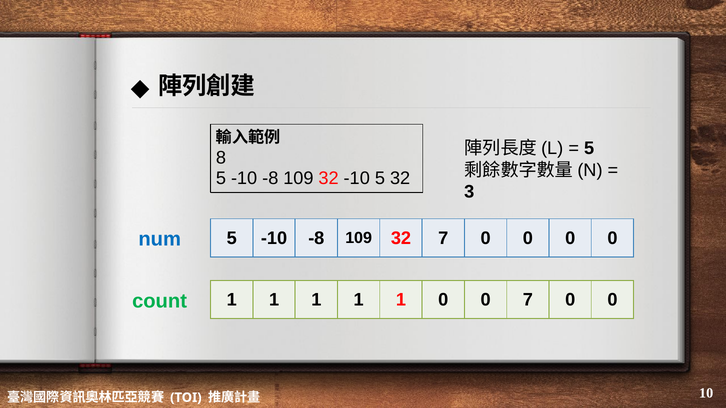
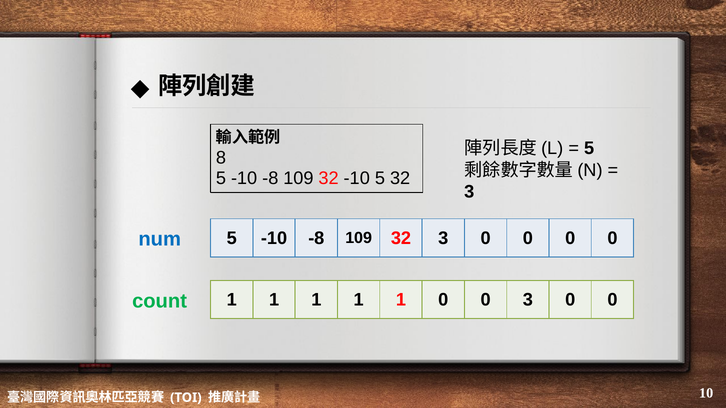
32 7: 7 -> 3
0 7: 7 -> 3
